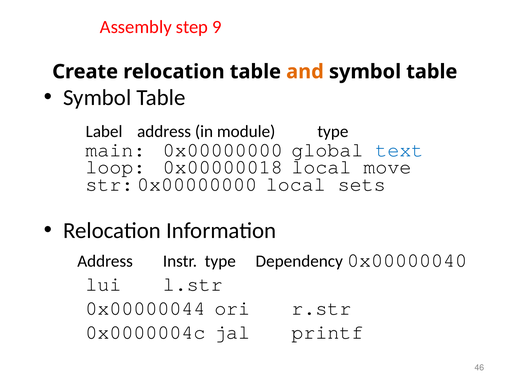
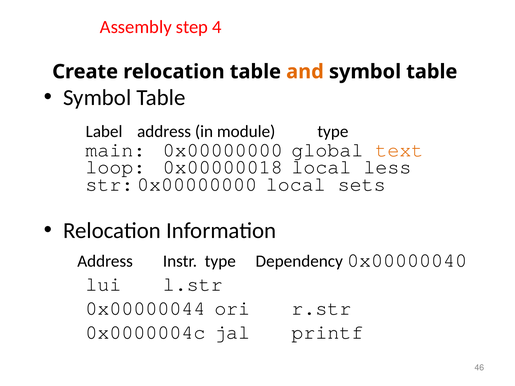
9: 9 -> 4
text colour: blue -> orange
move: move -> less
